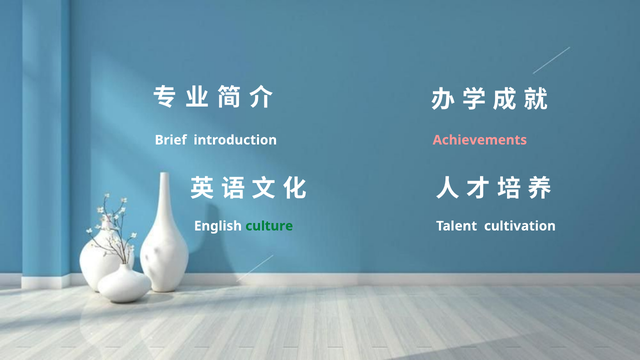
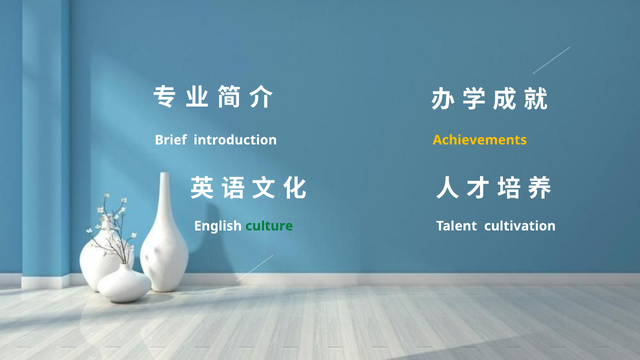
Achievements colour: pink -> yellow
